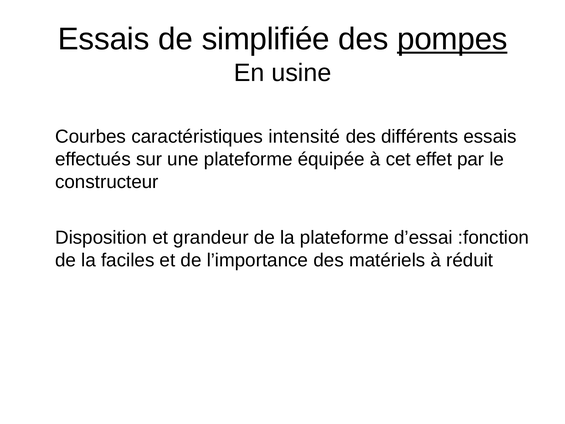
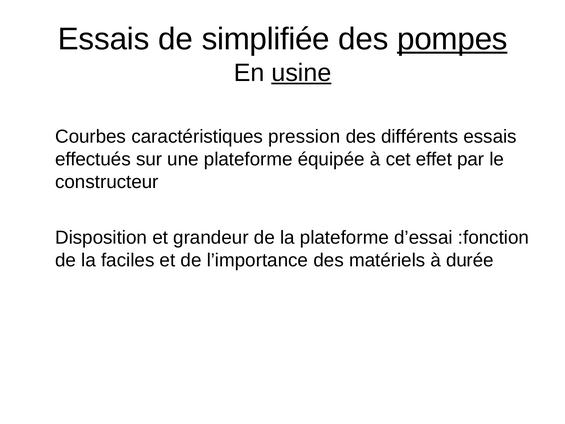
usine underline: none -> present
intensité: intensité -> pression
réduit: réduit -> durée
